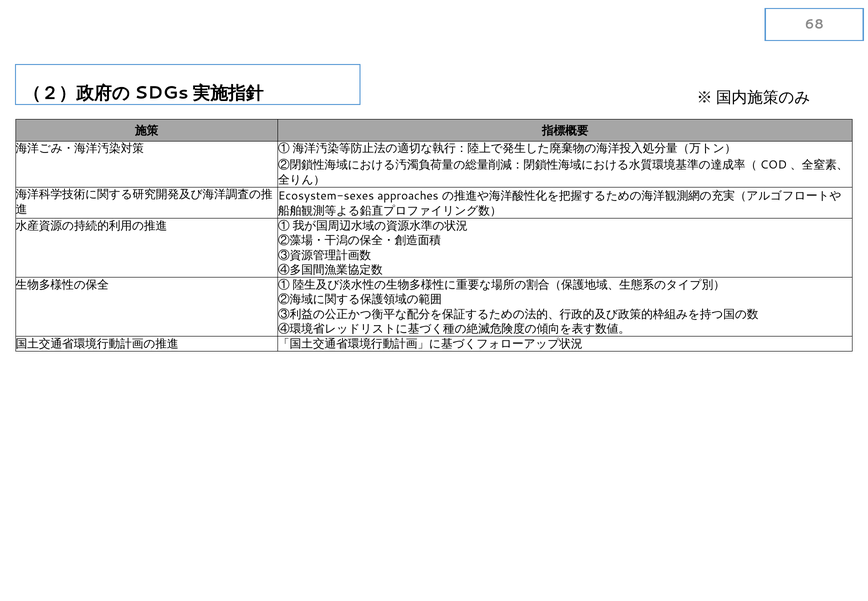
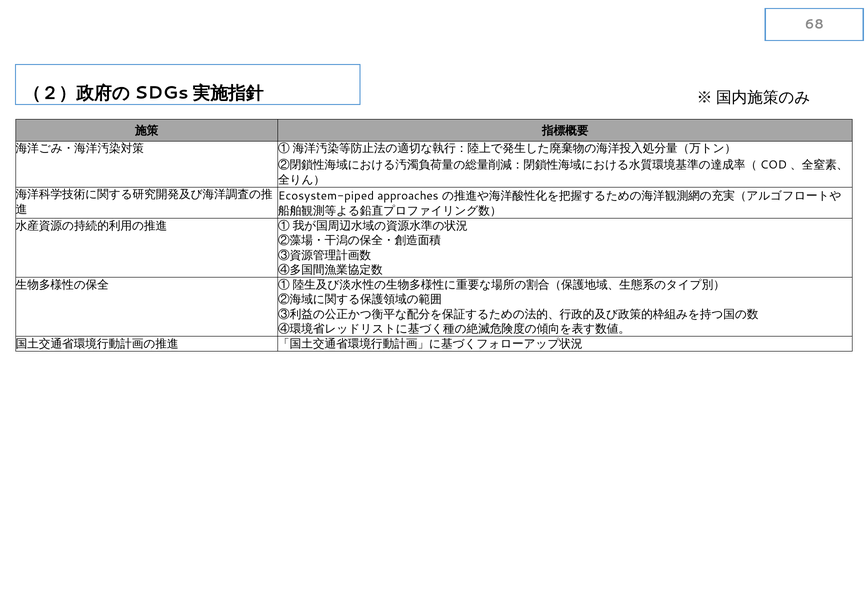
Ecosystem-sexes: Ecosystem-sexes -> Ecosystem-piped
